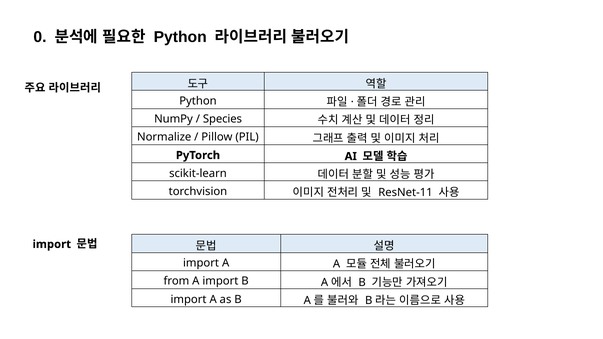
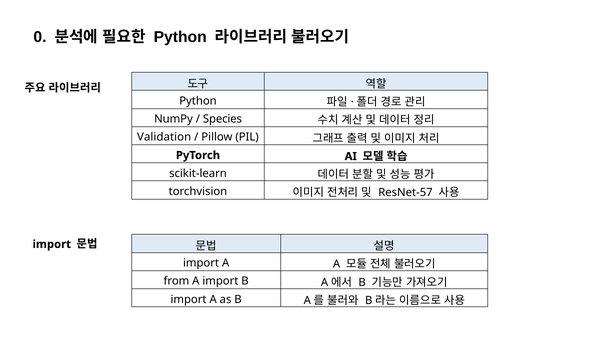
Normalize: Normalize -> Validation
ResNet-11: ResNet-11 -> ResNet-57
